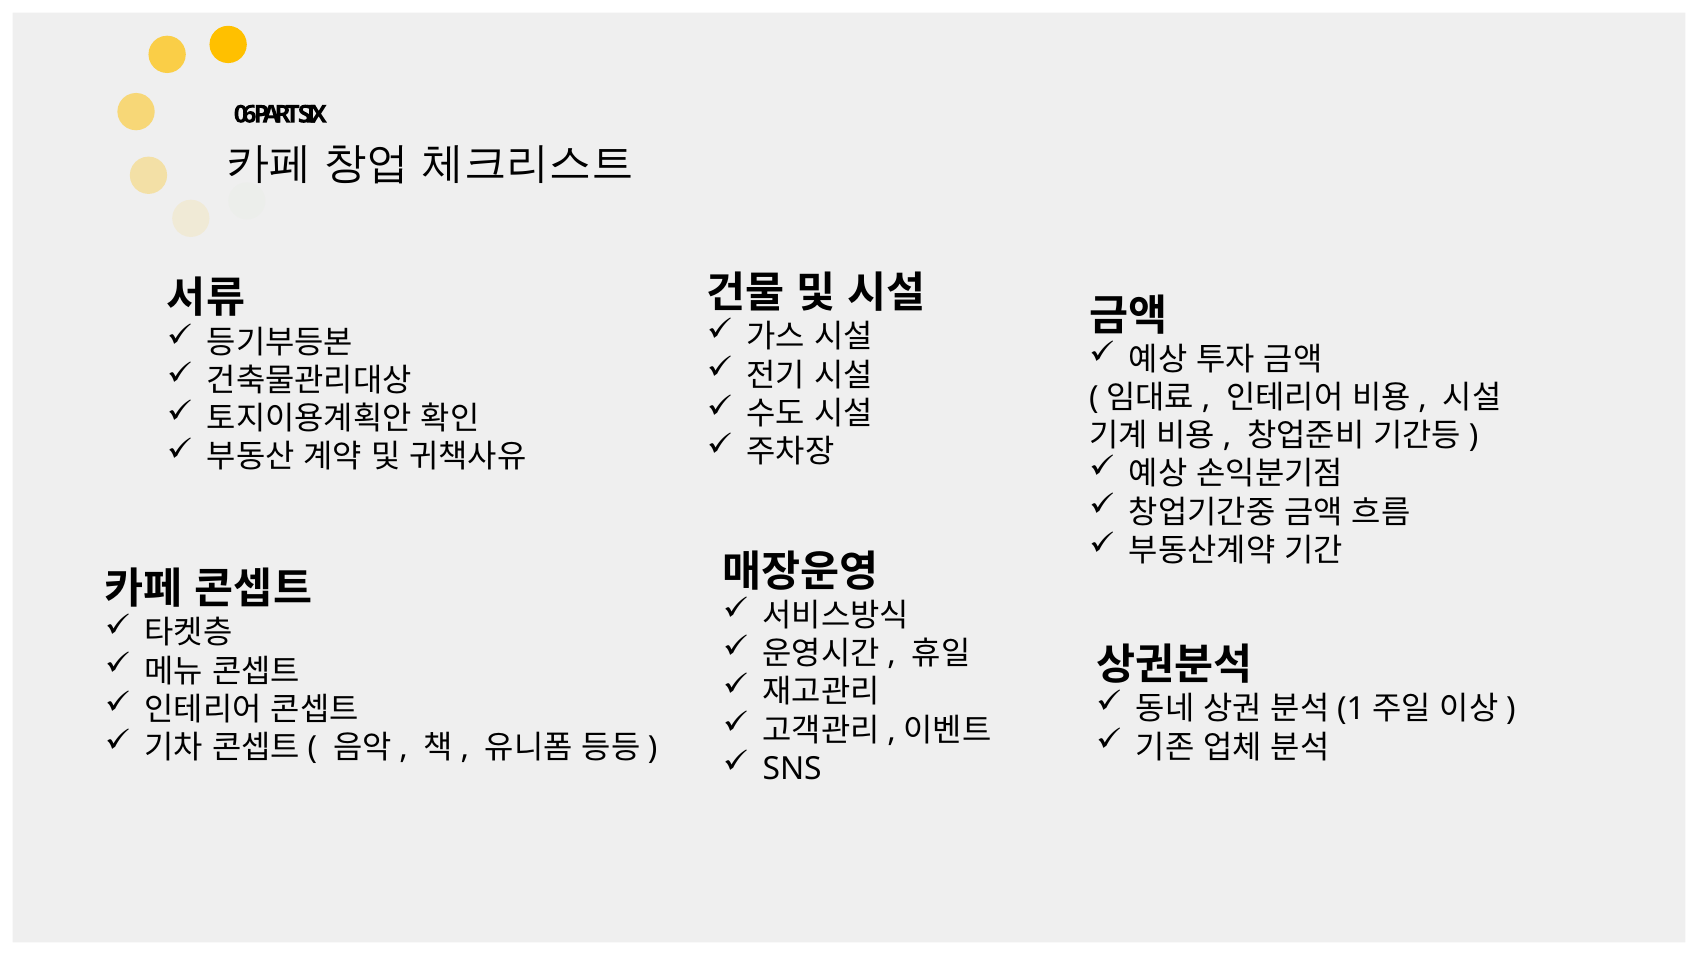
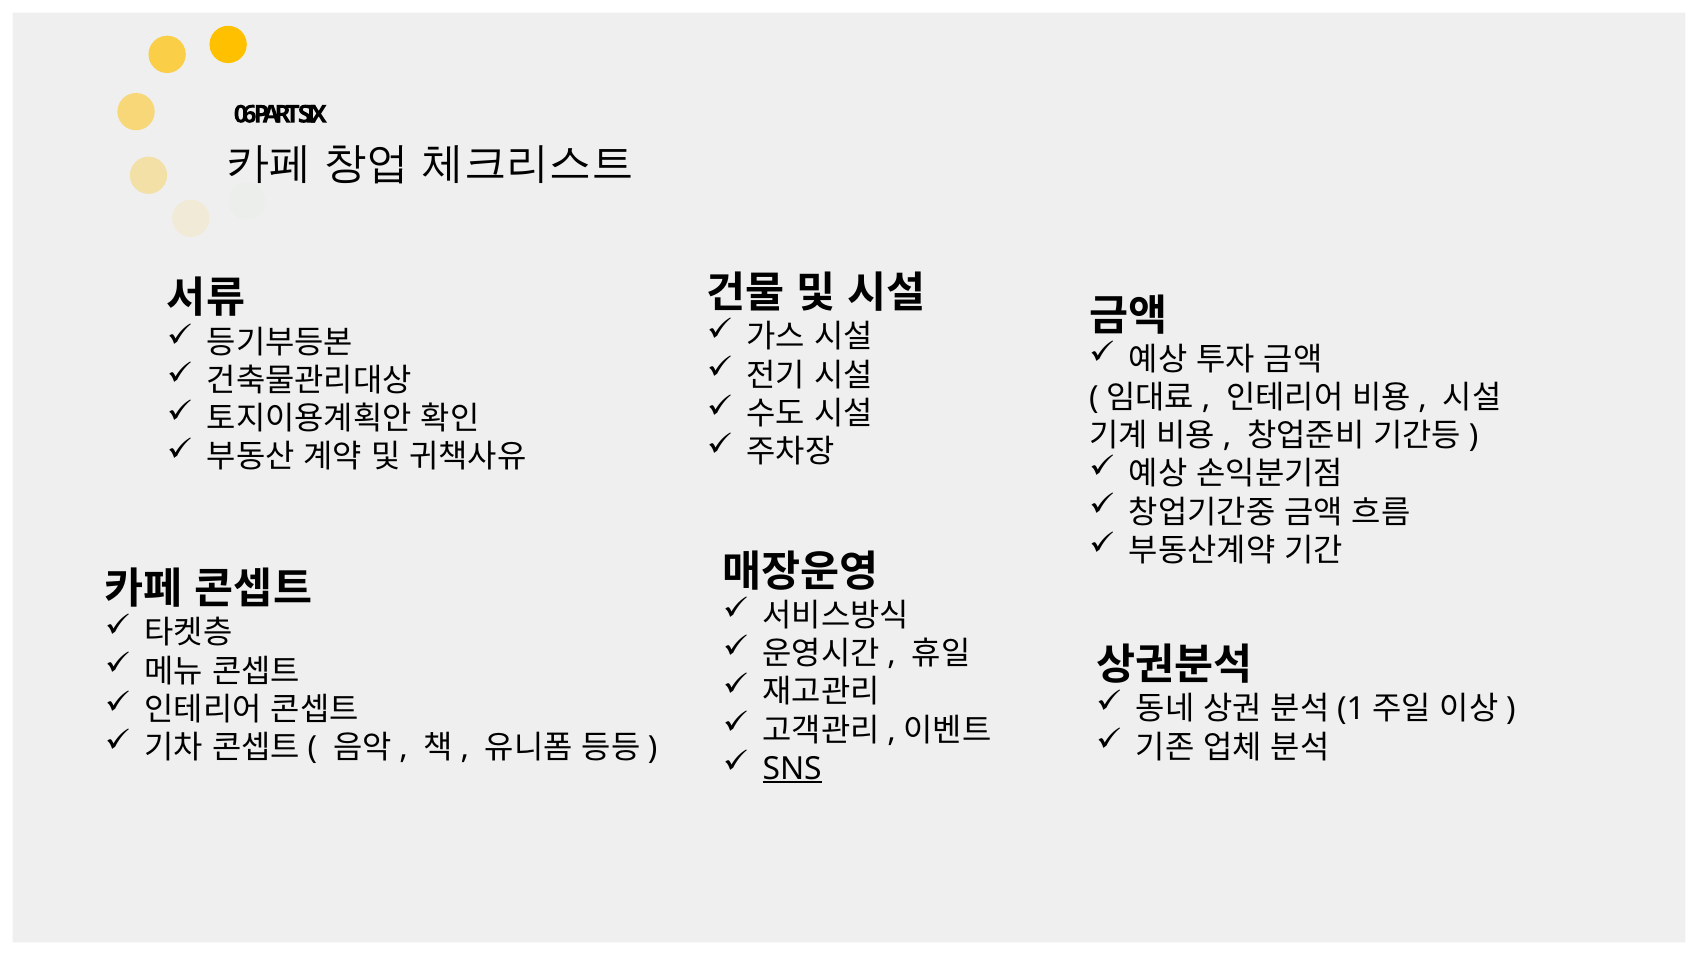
SNS underline: none -> present
